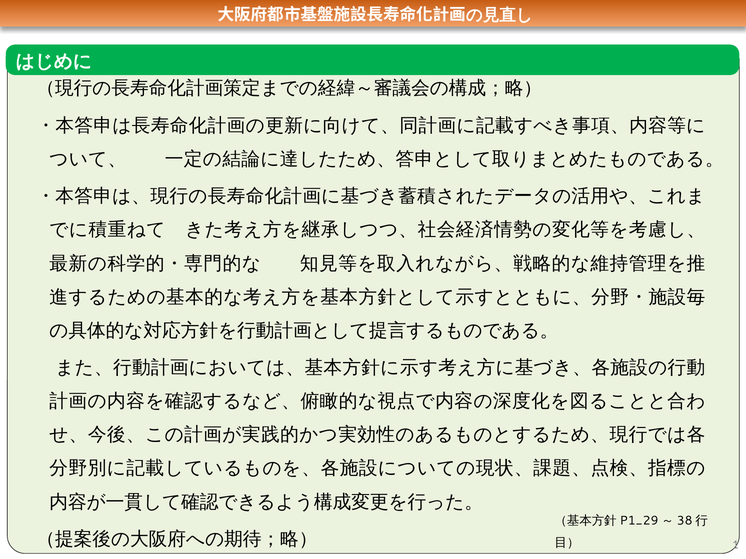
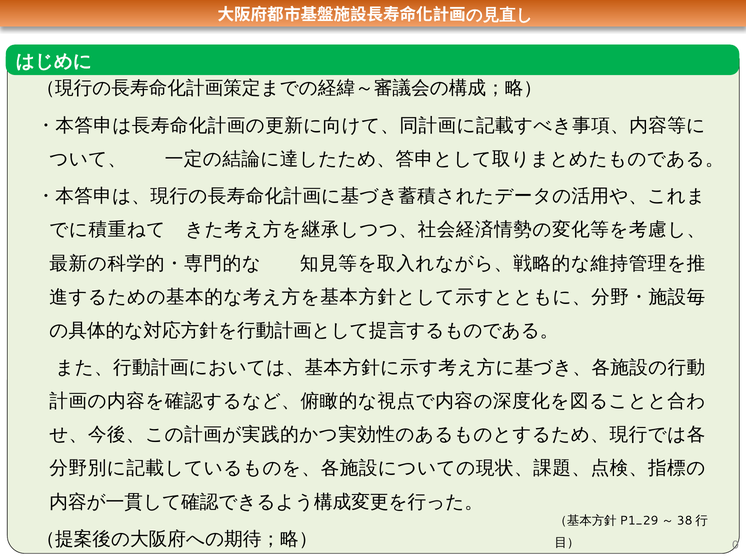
1: 1 -> 0
